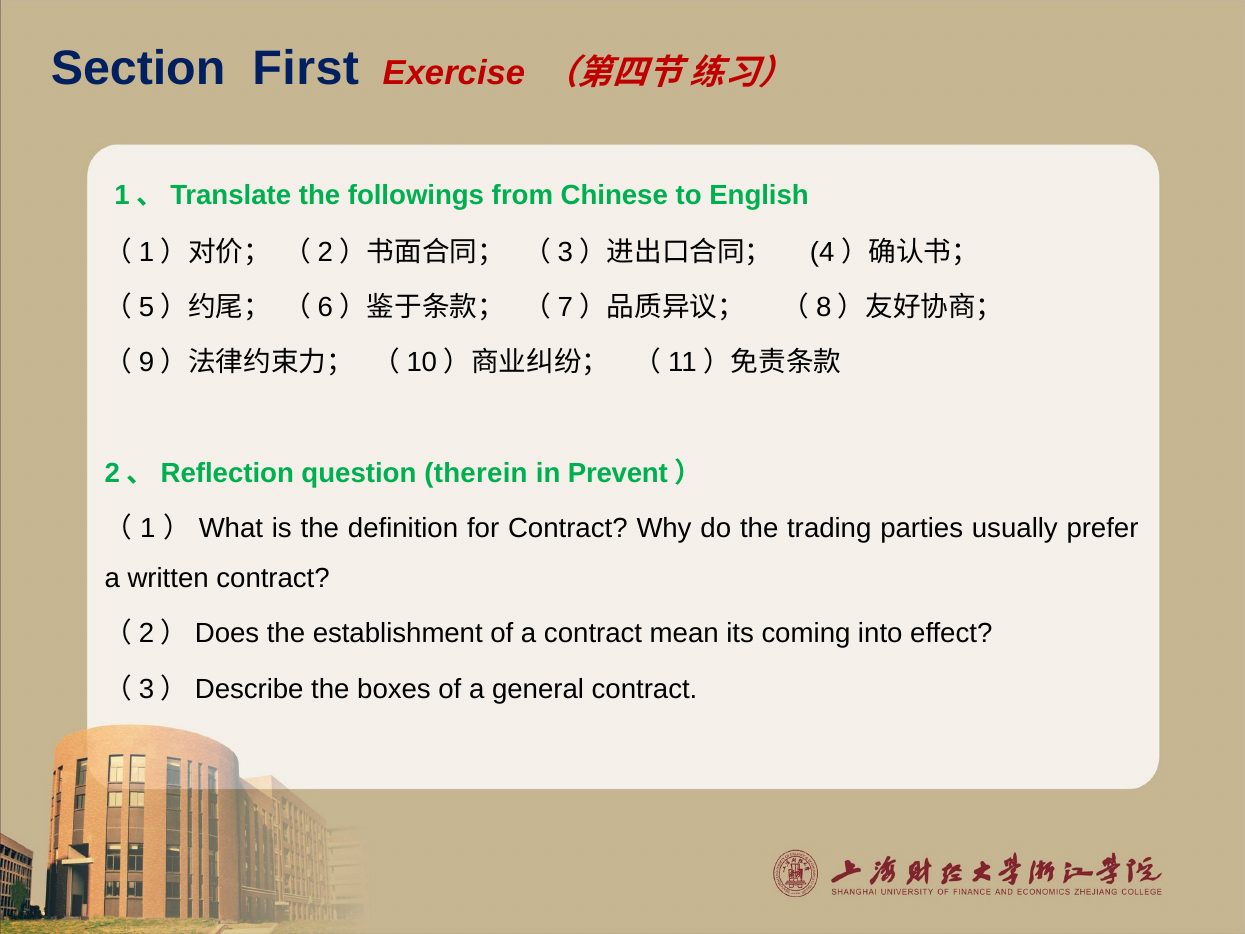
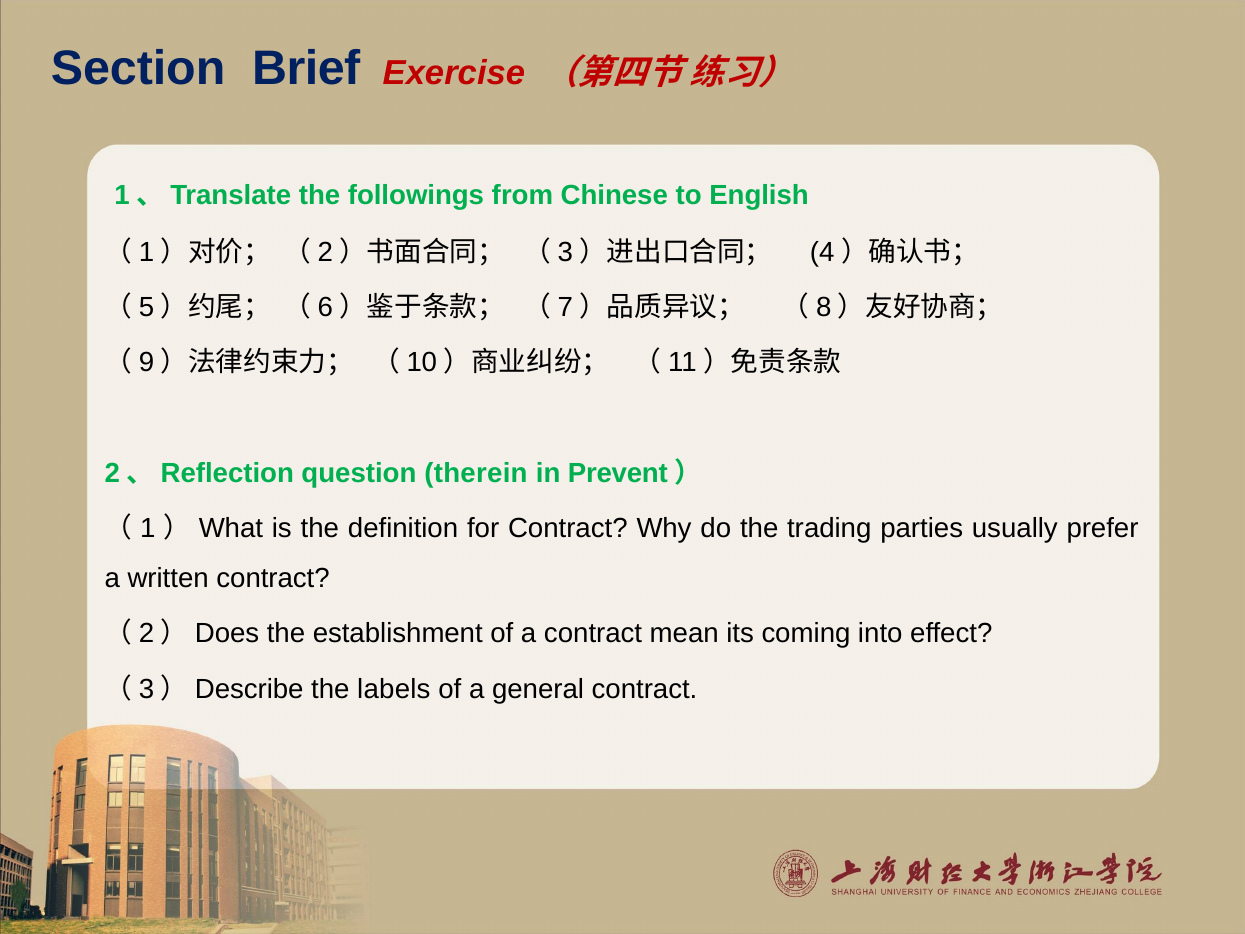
First: First -> Brief
boxes: boxes -> labels
